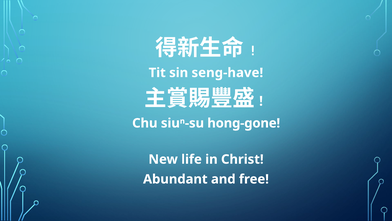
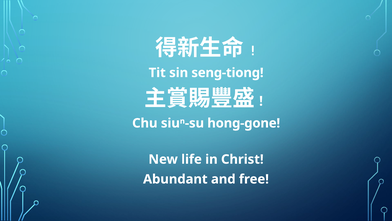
seng-have: seng-have -> seng-tiong
